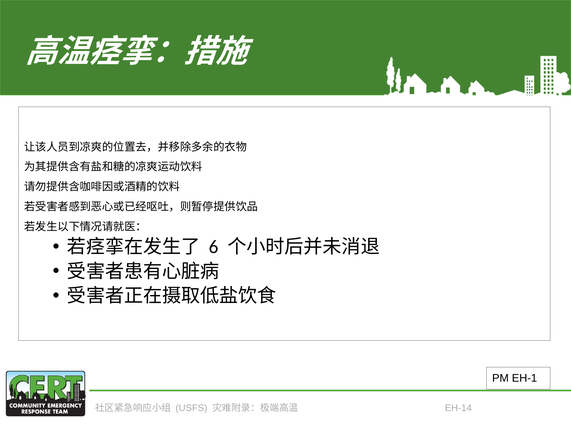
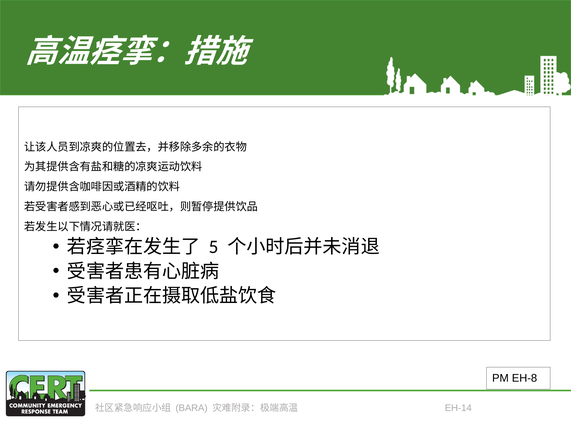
6: 6 -> 5
EH-1: EH-1 -> EH-8
USFS: USFS -> BARA
